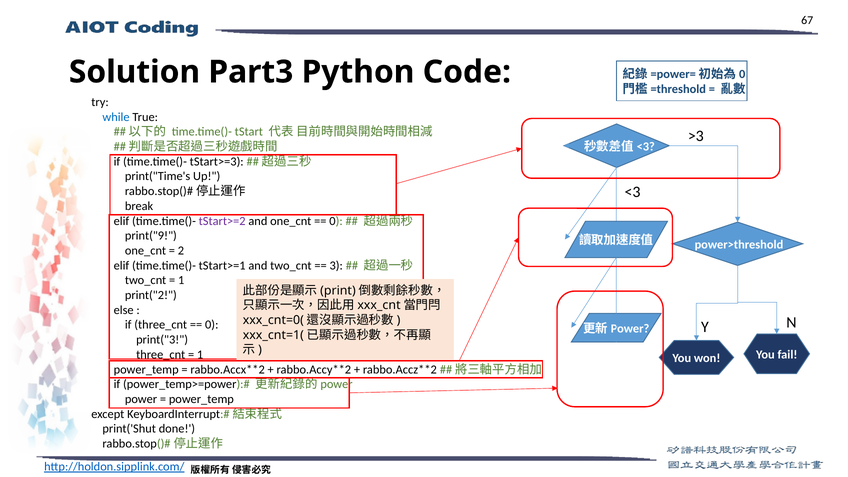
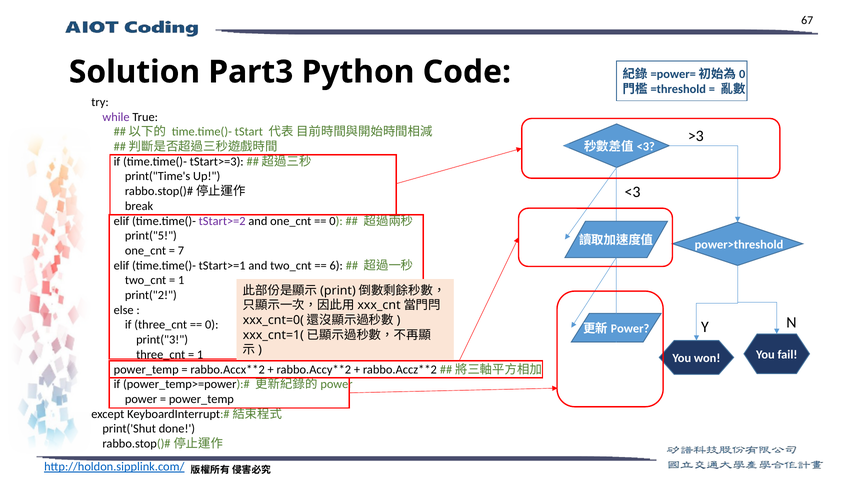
while colour: blue -> purple
print("9: print("9 -> print("5
2: 2 -> 7
3: 3 -> 6
